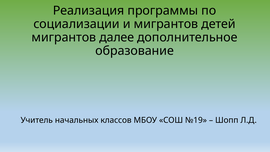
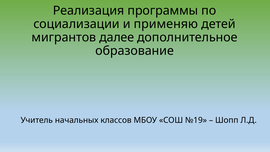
и мигрантов: мигрантов -> применяю
